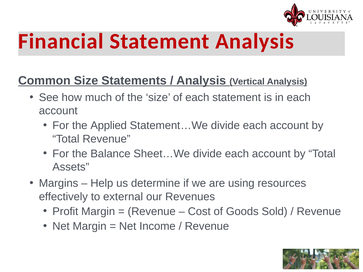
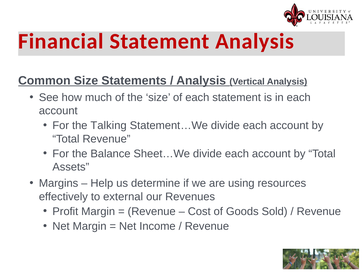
Applied: Applied -> Talking
